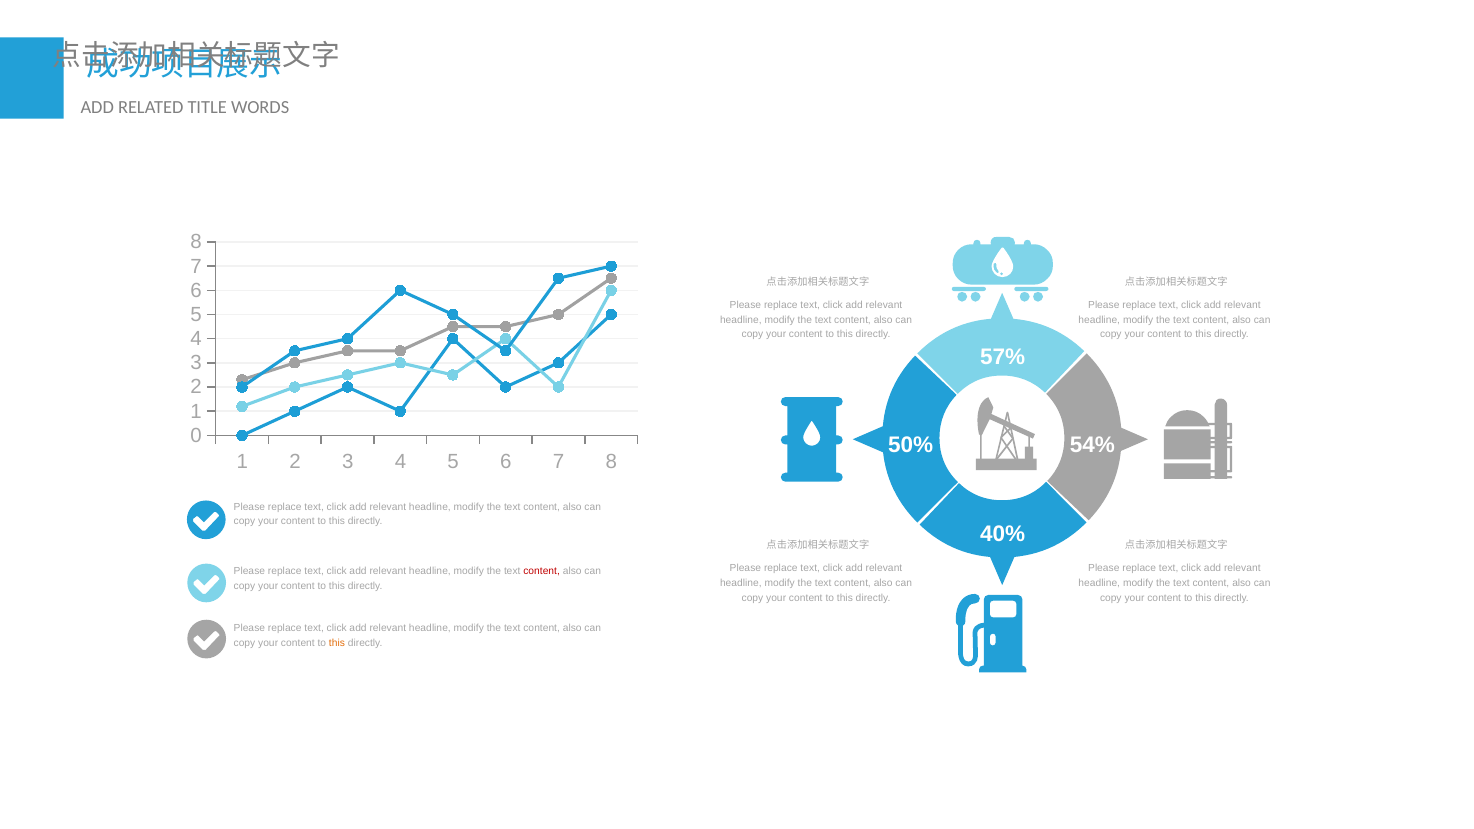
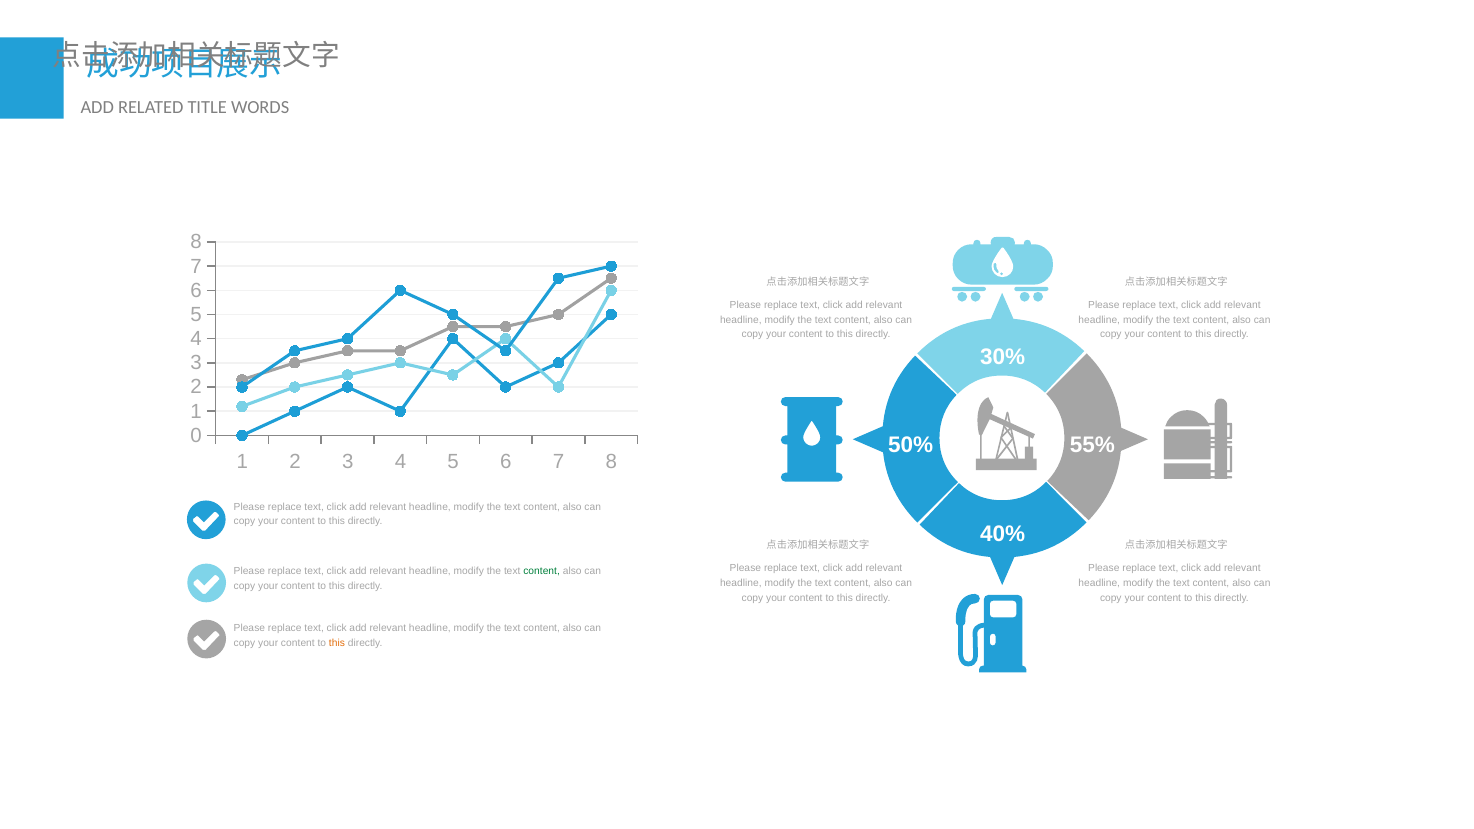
57%: 57% -> 30%
54%: 54% -> 55%
content at (542, 571) colour: red -> green
